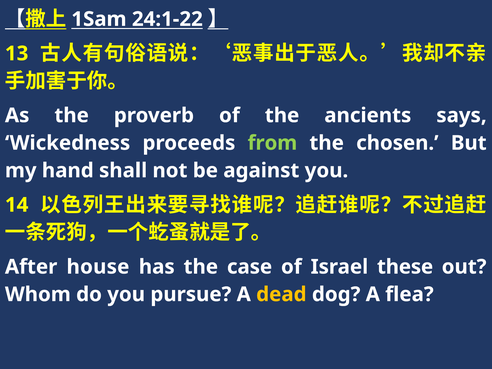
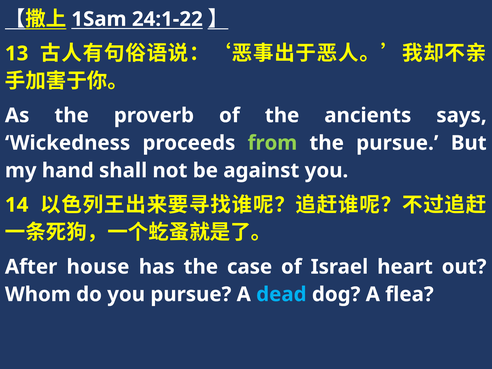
the chosen: chosen -> pursue
these: these -> heart
dead colour: yellow -> light blue
